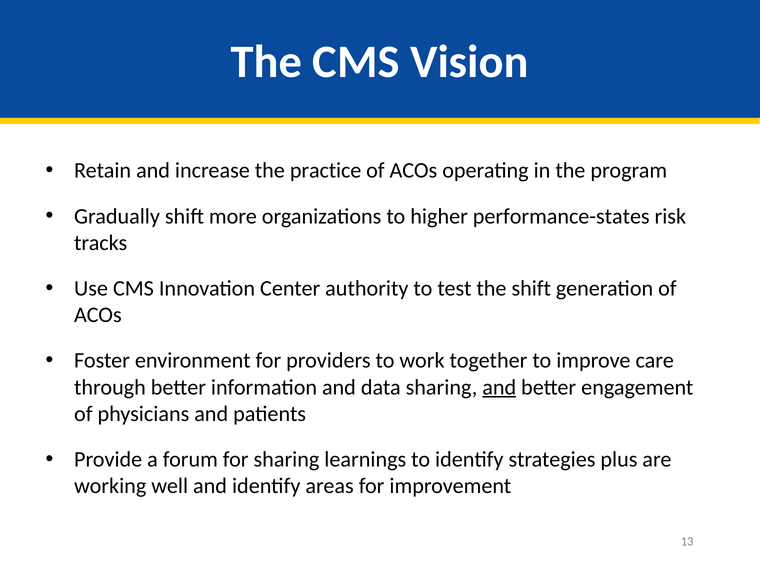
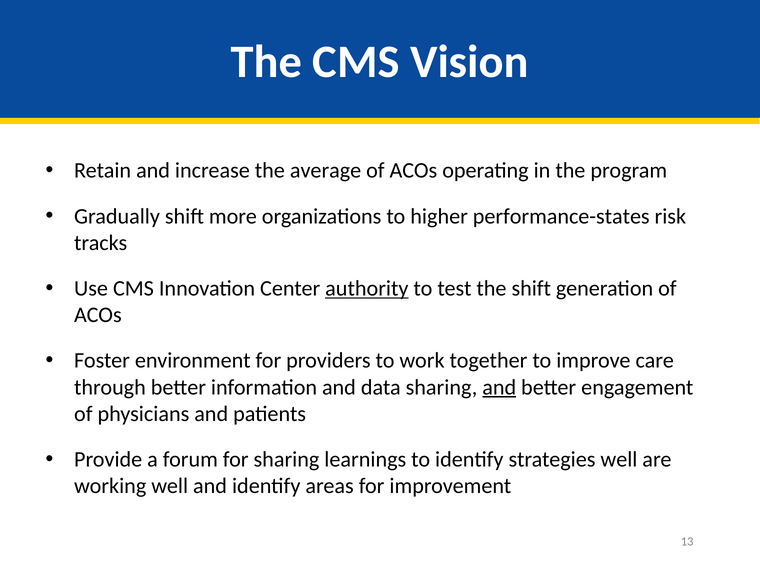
practice: practice -> average
authority underline: none -> present
strategies plus: plus -> well
